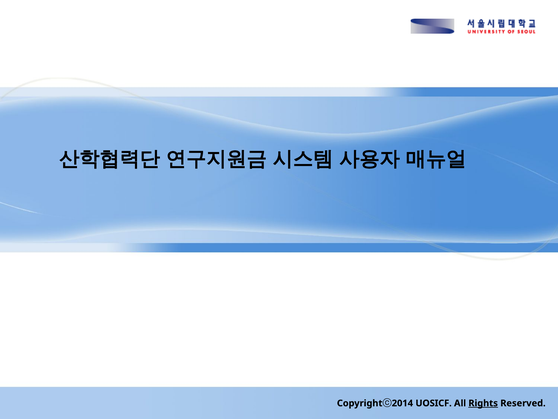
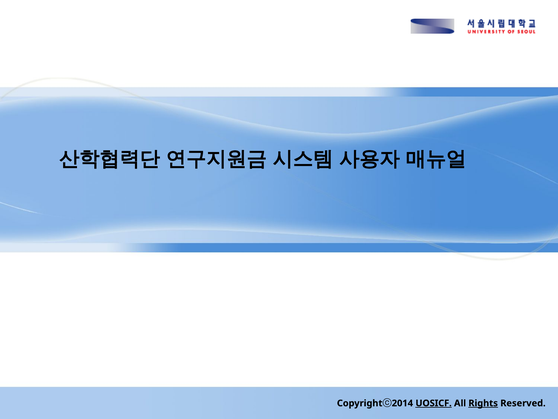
UOSICF underline: none -> present
